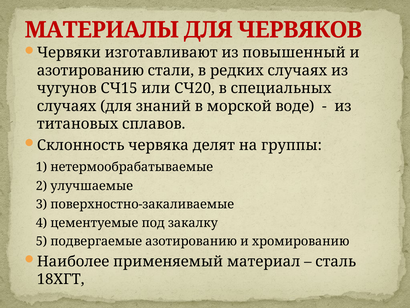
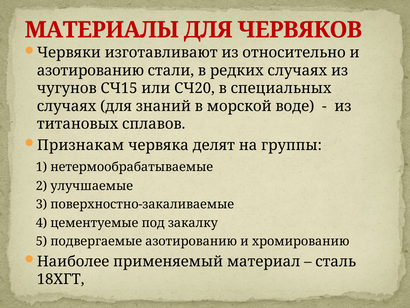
повышенный: повышенный -> относительно
Склонность: Склонность -> Признакам
